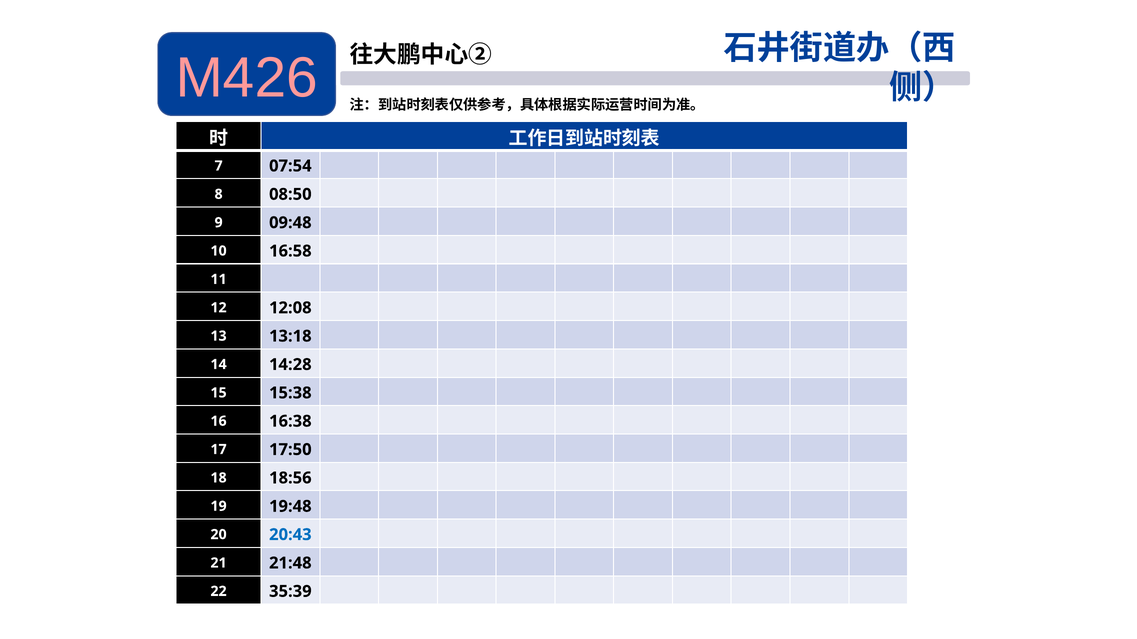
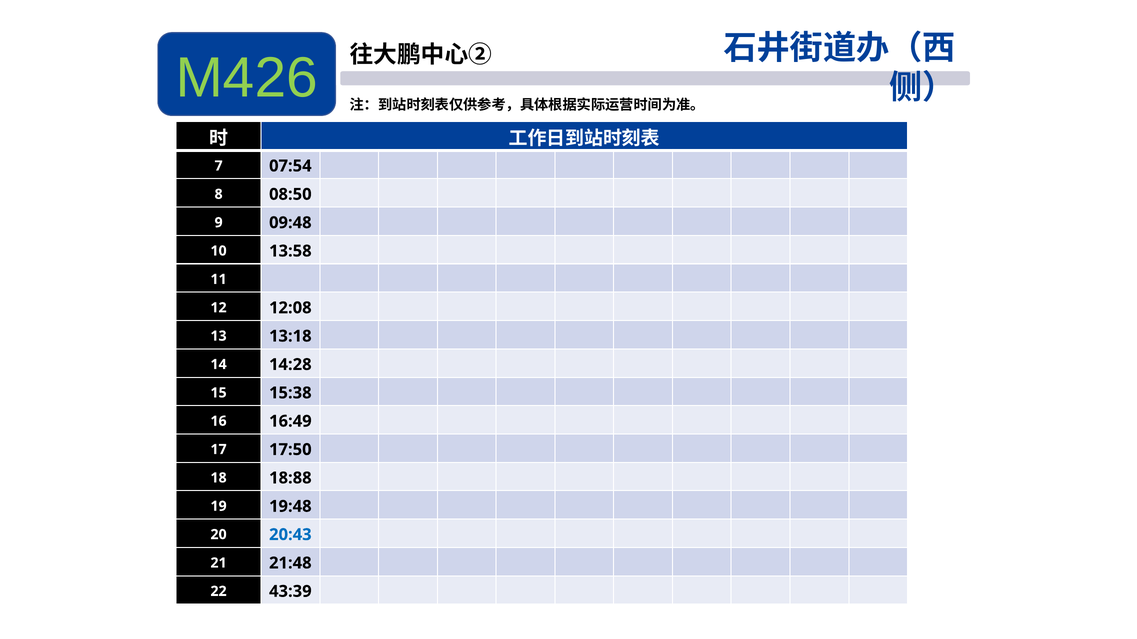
M426 colour: pink -> light green
16:58: 16:58 -> 13:58
16:38: 16:38 -> 16:49
18:56: 18:56 -> 18:88
35:39: 35:39 -> 43:39
